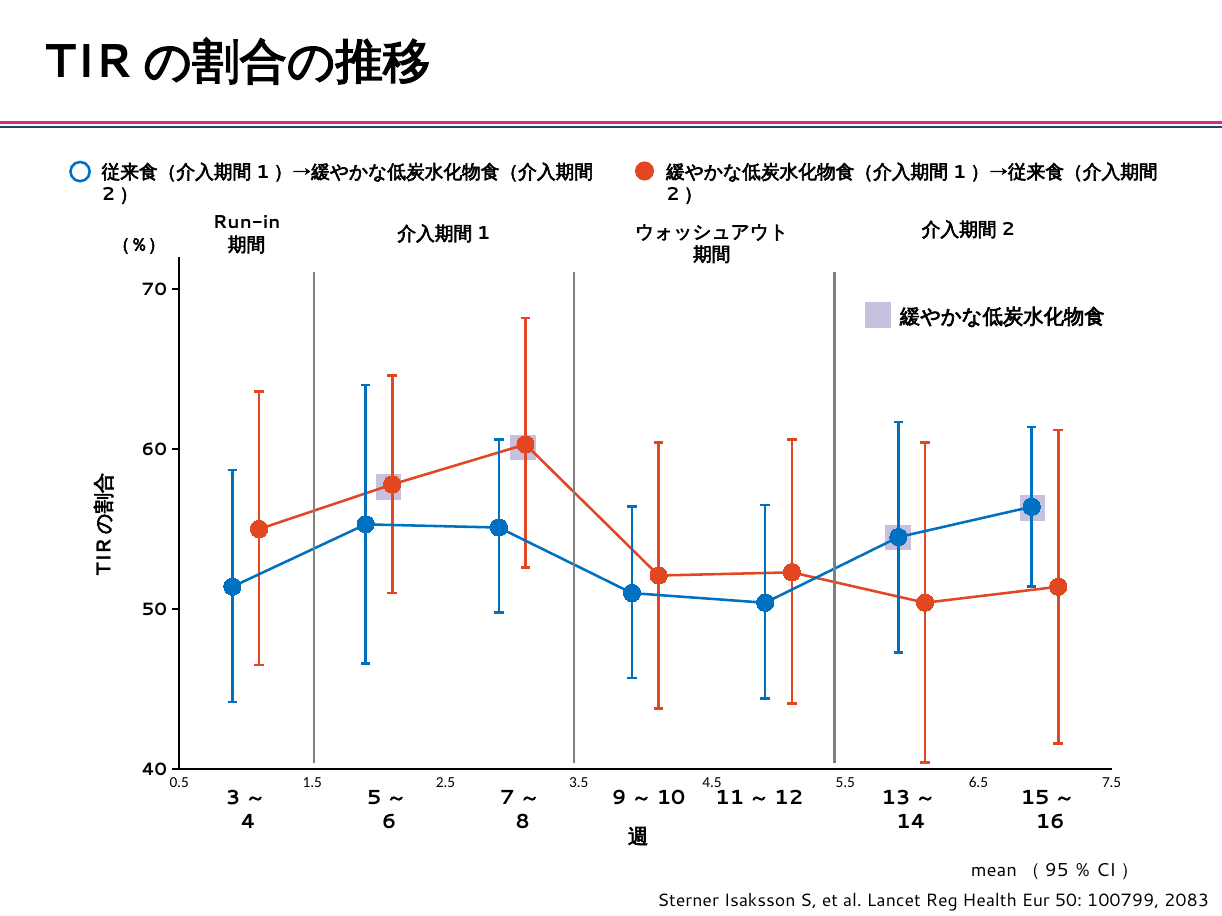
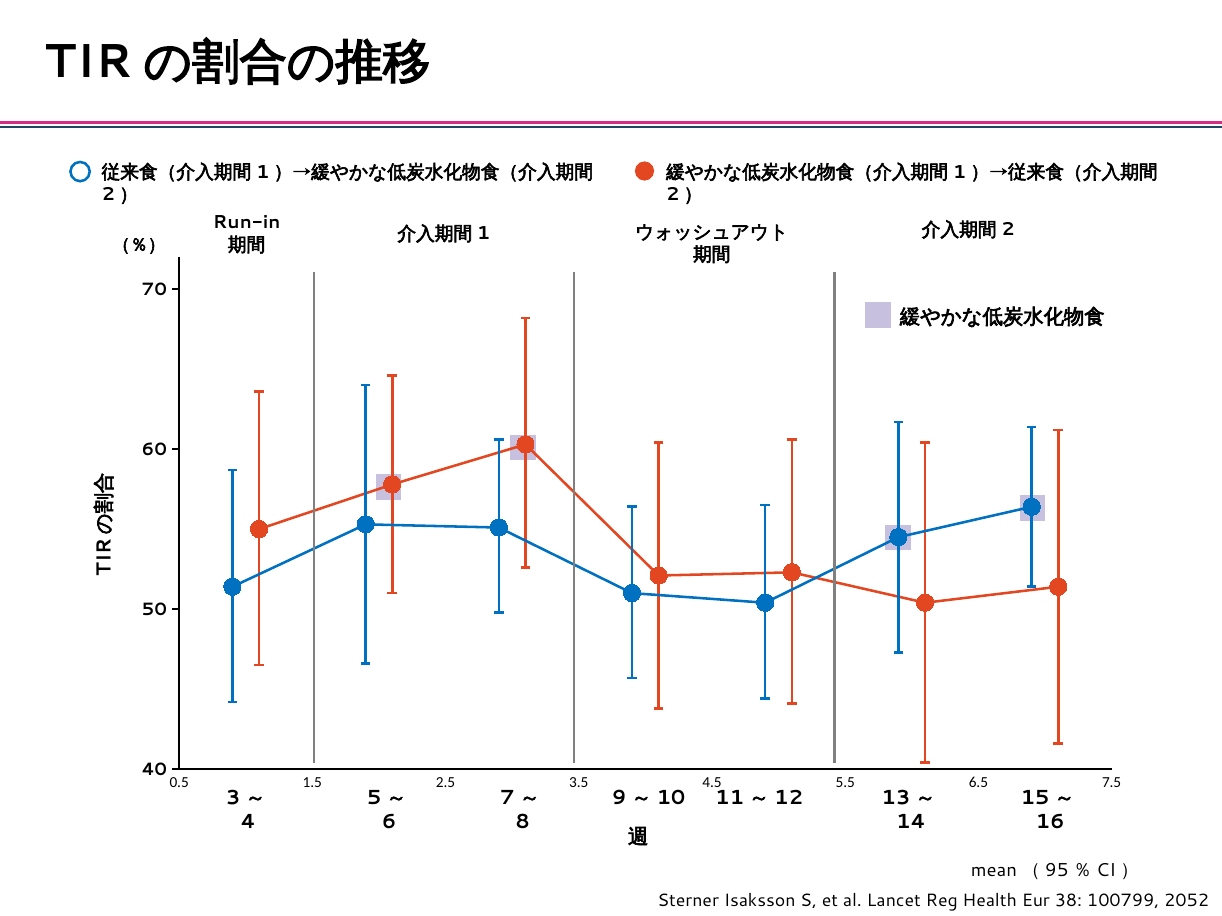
Eur 50: 50 -> 38
2083: 2083 -> 2052
